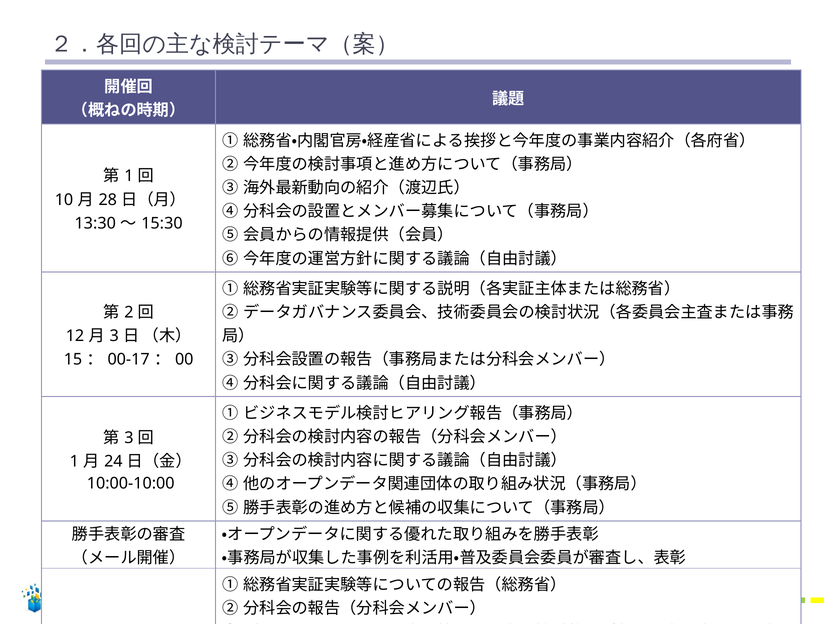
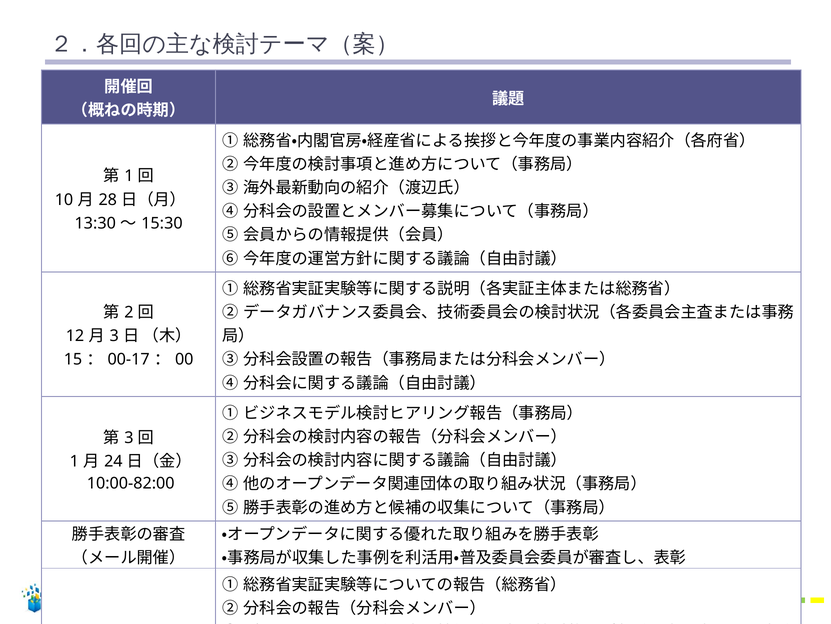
10:00-10:00: 10:00-10:00 -> 10:00-82:00
